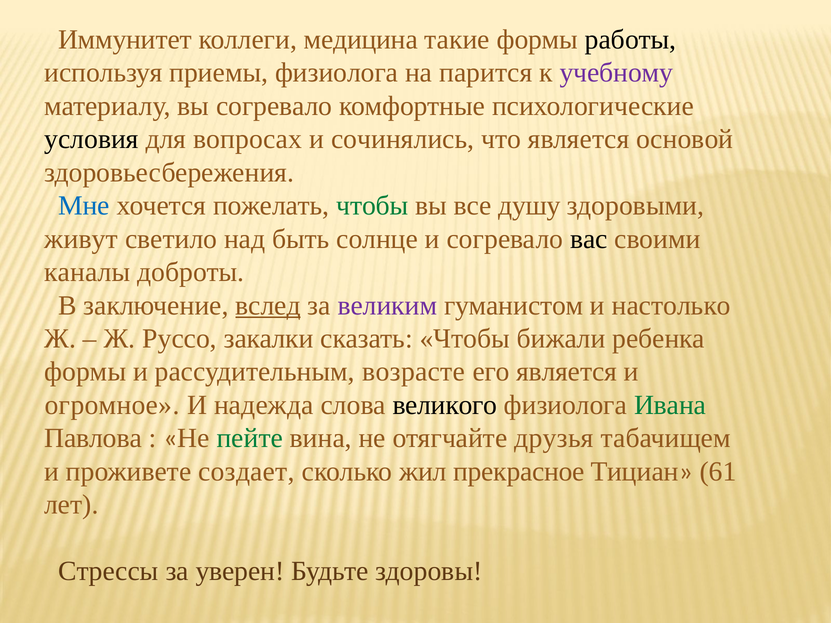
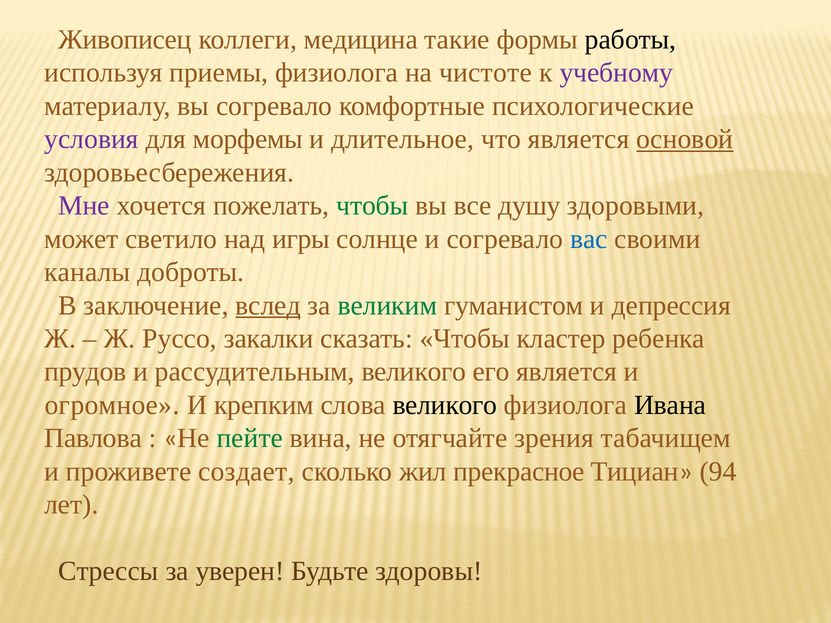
Иммунитет: Иммунитет -> Живописец
парится: парится -> чистоте
условия colour: black -> purple
вопросах: вопросах -> морфемы
сочинялись: сочинялись -> длительное
основой underline: none -> present
Мне colour: blue -> purple
живут: живут -> может
быть: быть -> игры
вас colour: black -> blue
великим colour: purple -> green
настолько: настолько -> депрессия
бижали: бижали -> кластер
формы at (85, 372): формы -> прудов
рассудительным возрасте: возрасте -> великого
надежда: надежда -> крепким
Ивана colour: green -> black
друзья: друзья -> зрения
61: 61 -> 94
